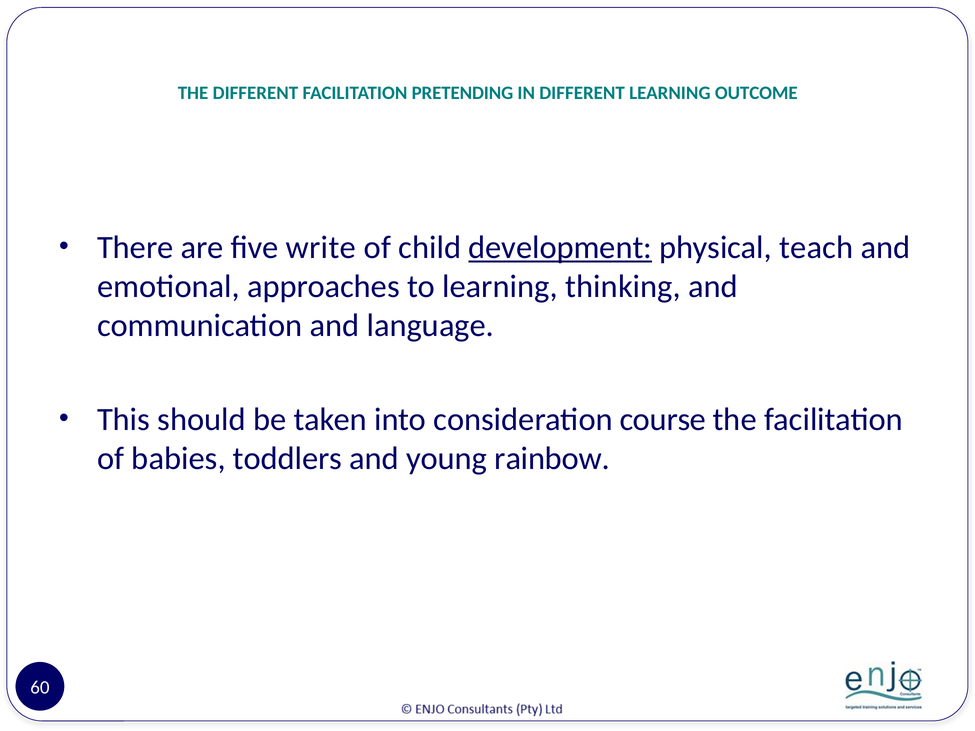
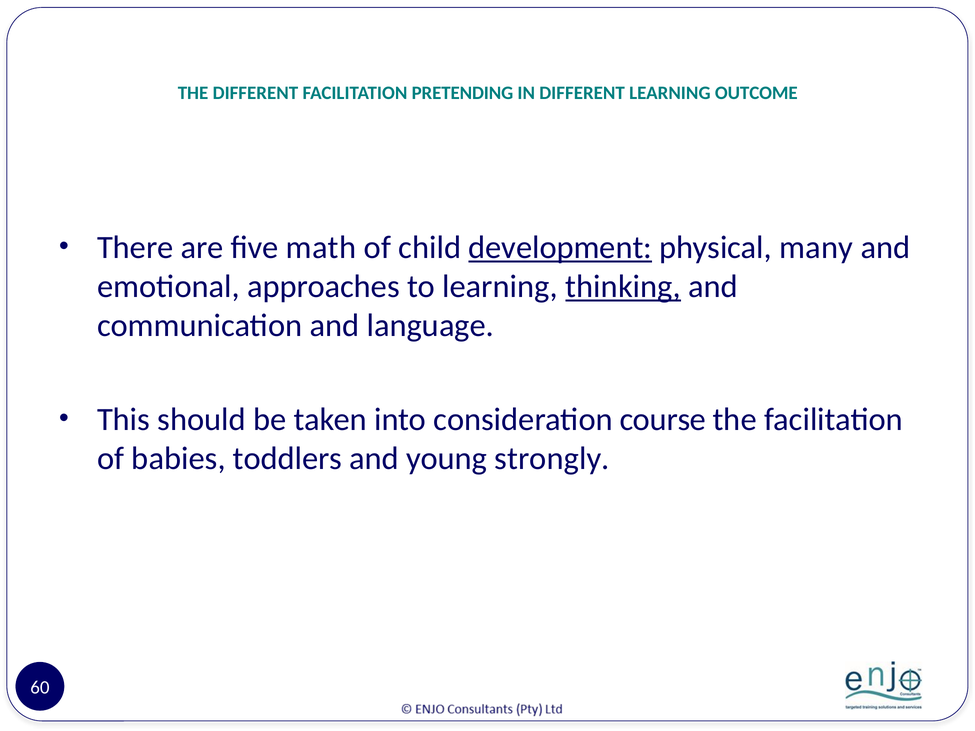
write: write -> math
teach: teach -> many
thinking underline: none -> present
rainbow: rainbow -> strongly
